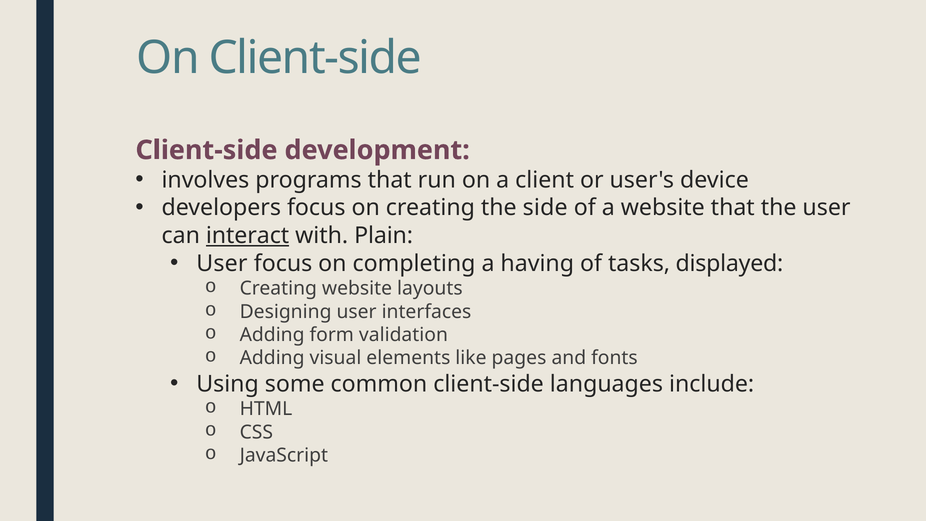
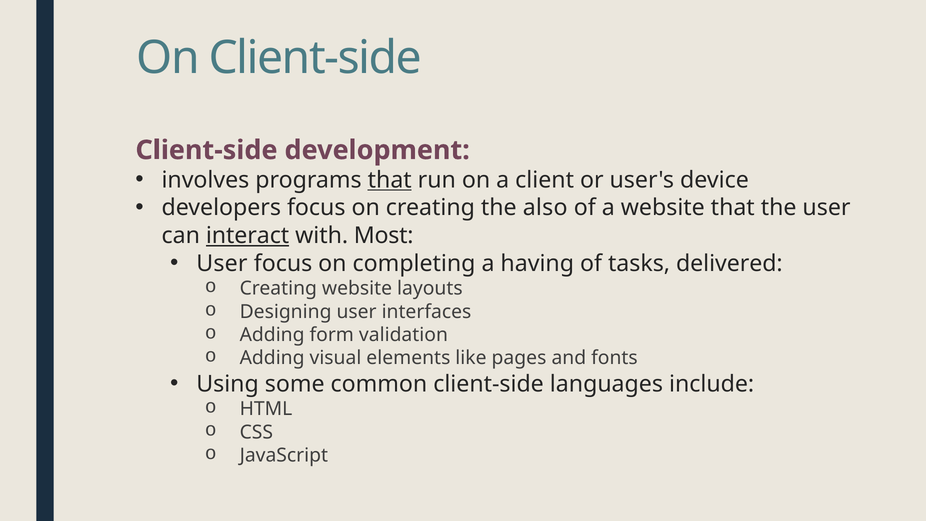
that at (390, 180) underline: none -> present
side: side -> also
Plain: Plain -> Most
displayed: displayed -> delivered
